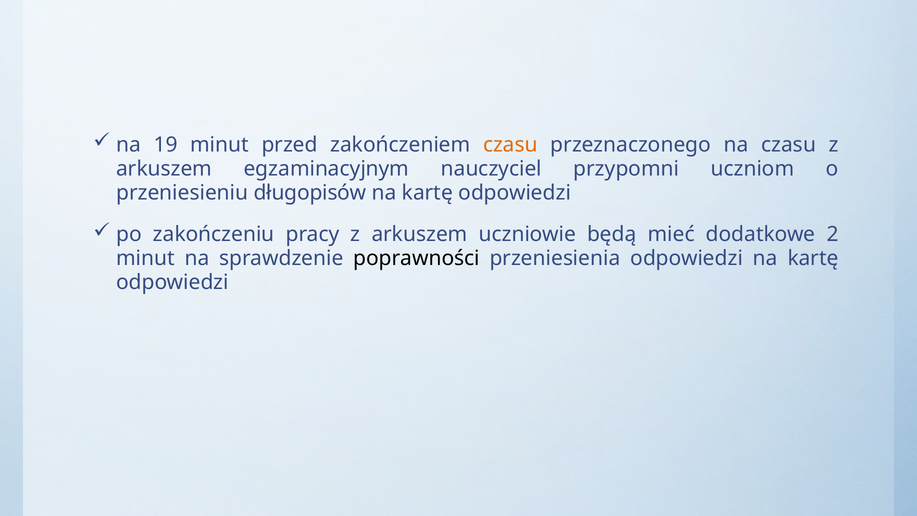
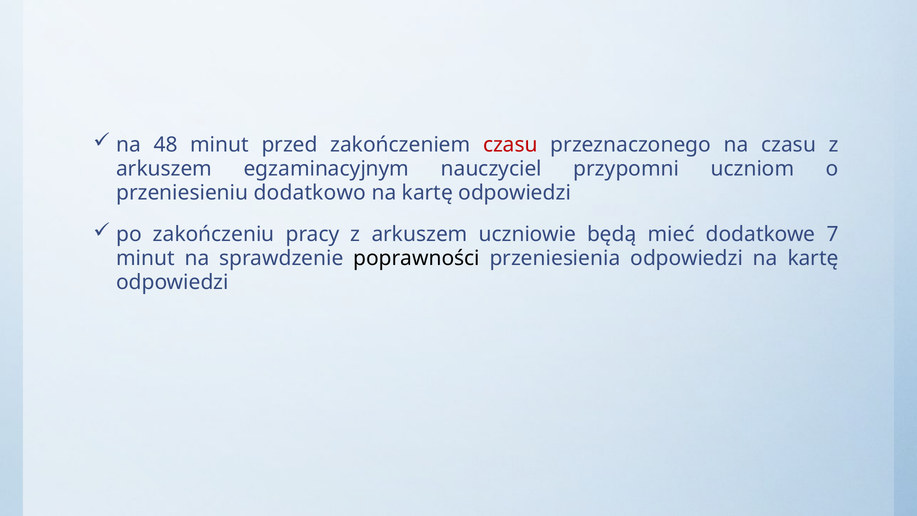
19: 19 -> 48
czasu at (510, 145) colour: orange -> red
długopisów: długopisów -> dodatkowo
2: 2 -> 7
